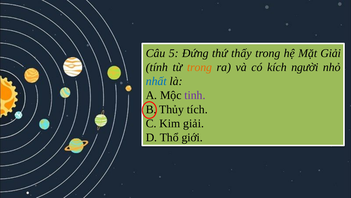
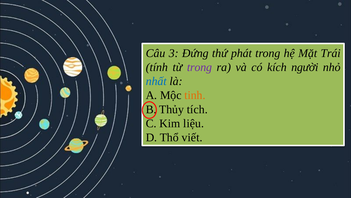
5: 5 -> 3
thấy: thấy -> phát
Mặt Giải: Giải -> Trái
trong at (199, 67) colour: orange -> purple
tinh colour: purple -> orange
Kim giải: giải -> liệu
giới: giới -> viết
